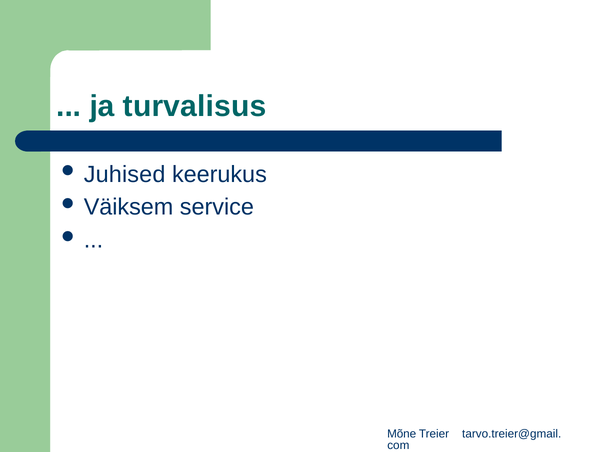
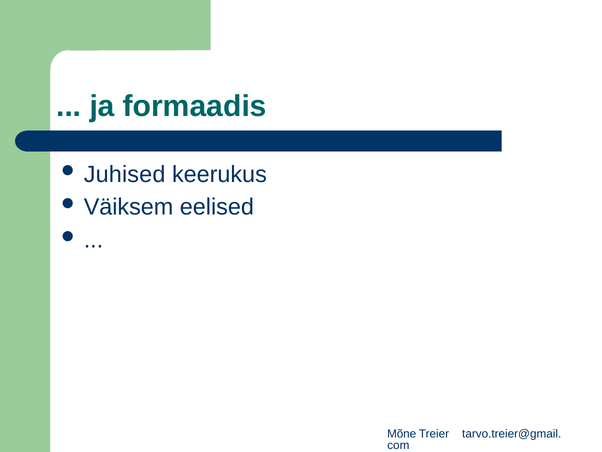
turvalisus: turvalisus -> formaadis
service: service -> eelised
